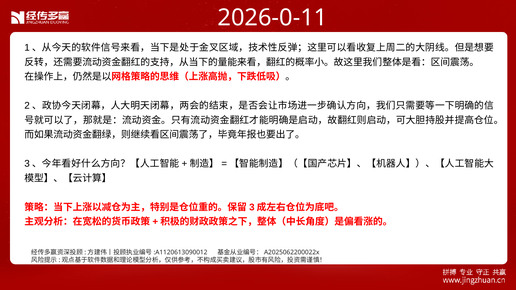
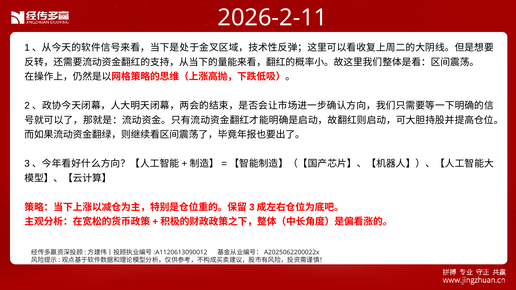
2026-0-11: 2026-0-11 -> 2026-2-11
